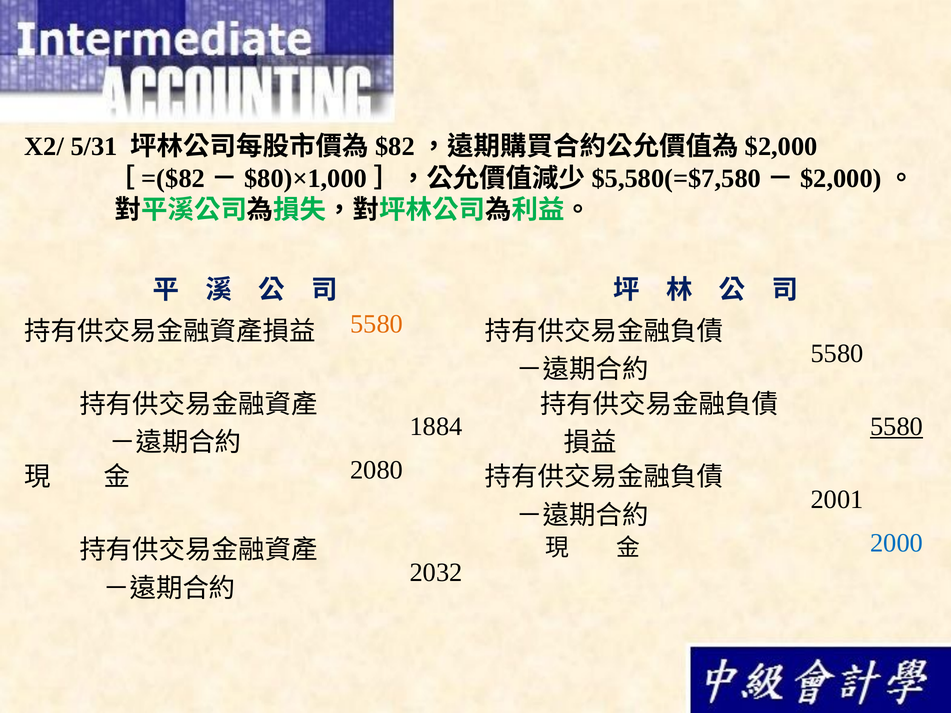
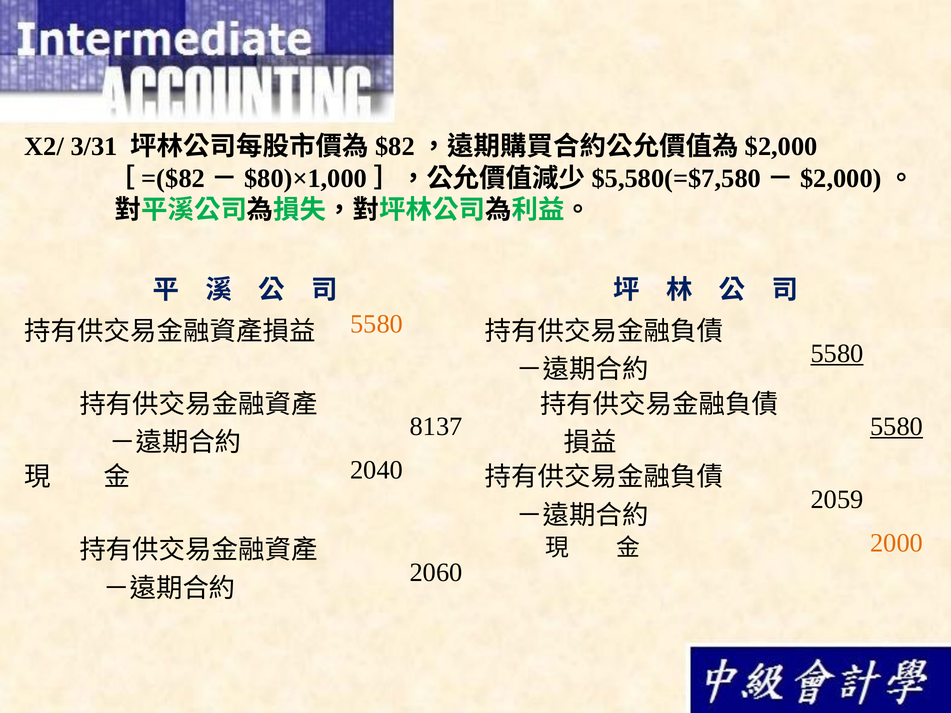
5/31: 5/31 -> 3/31
5580 at (837, 354) underline: none -> present
1884: 1884 -> 8137
2080: 2080 -> 2040
2001: 2001 -> 2059
2000 colour: blue -> orange
2032: 2032 -> 2060
